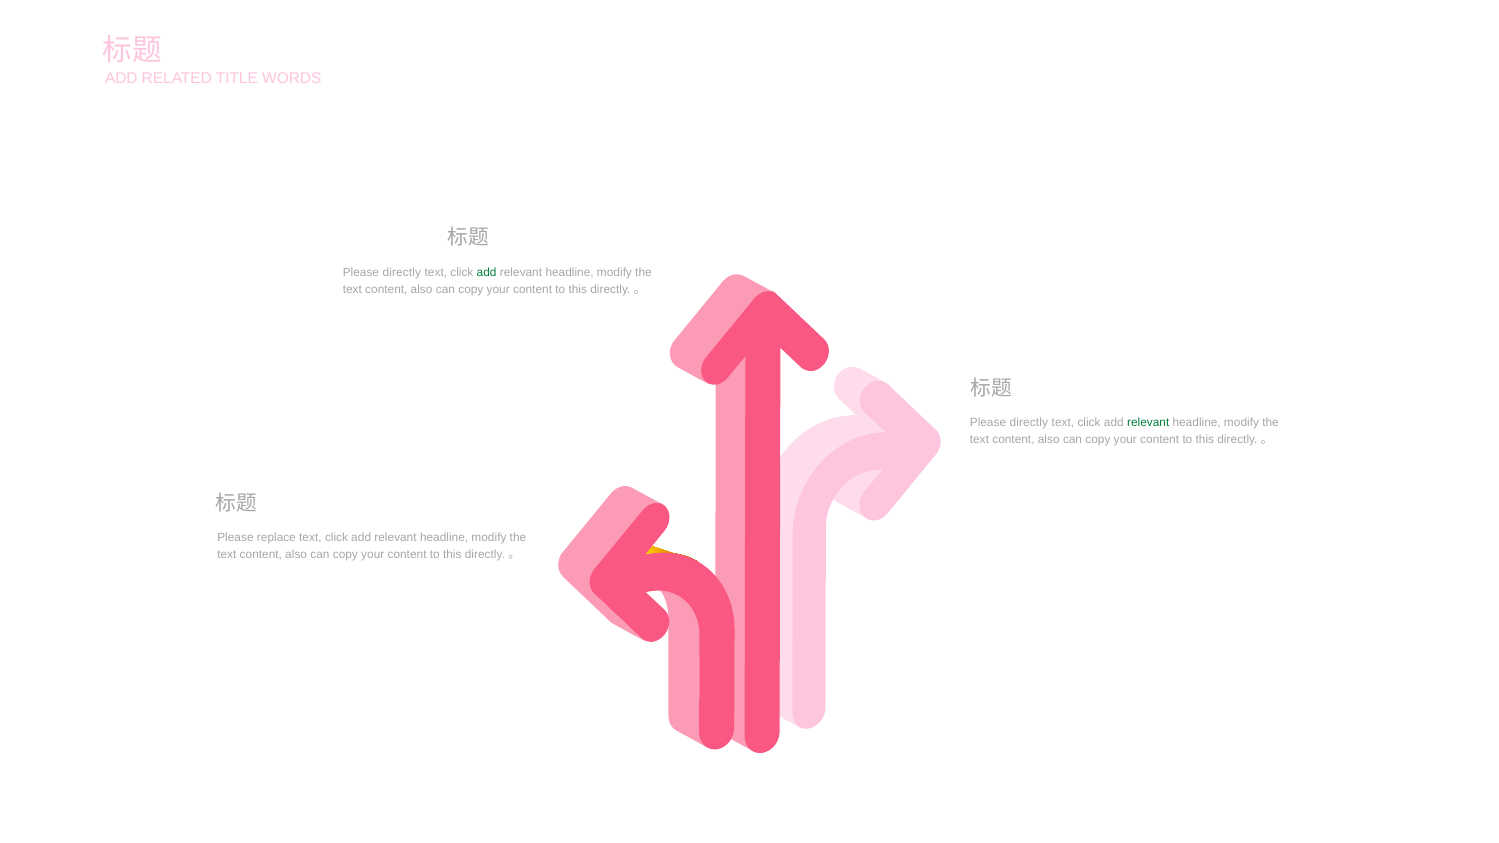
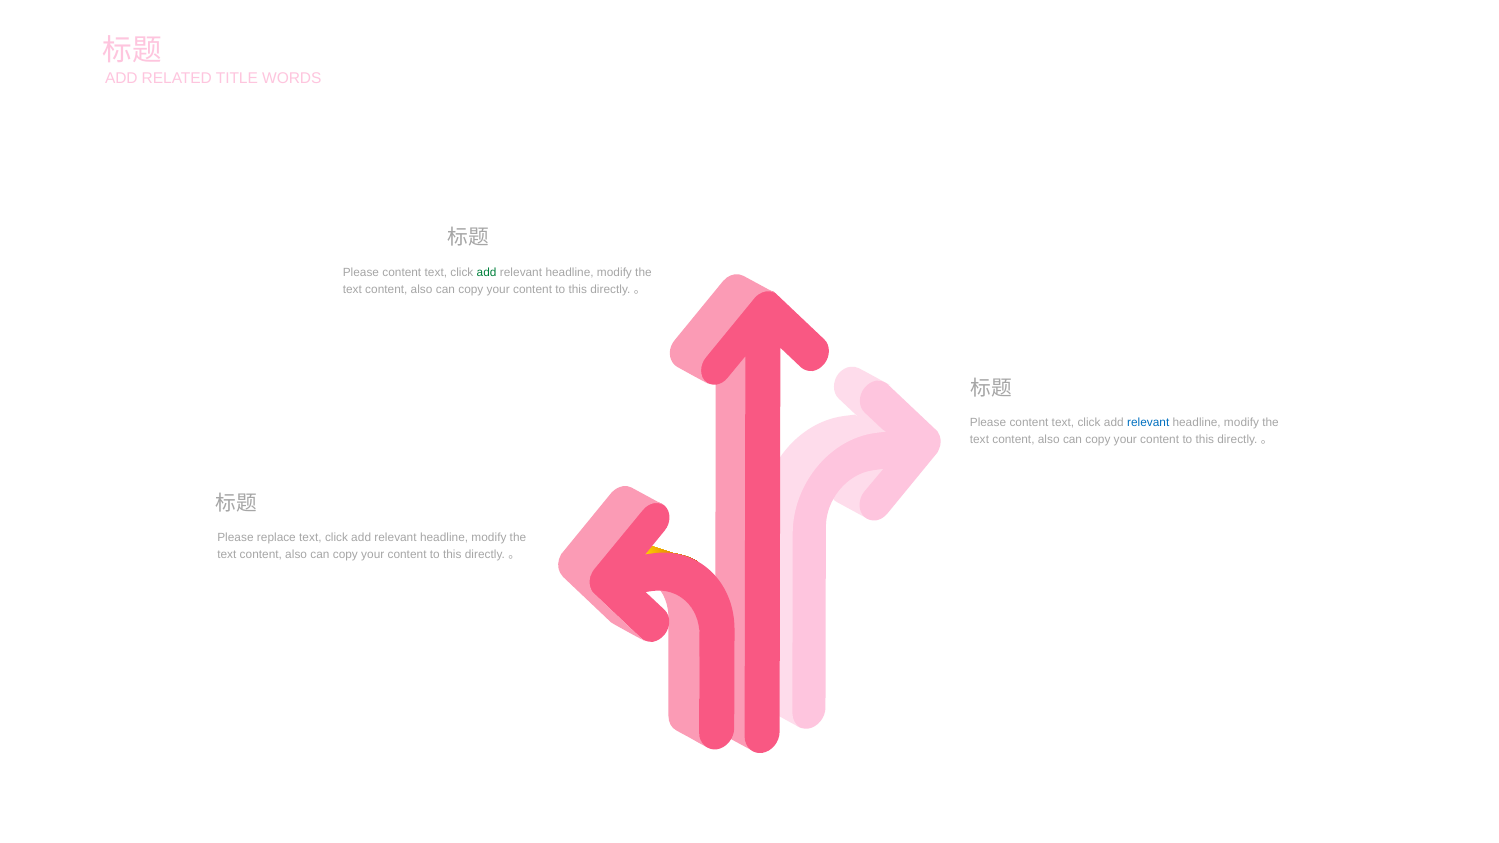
directly at (402, 272): directly -> content
directly at (1029, 423): directly -> content
relevant at (1148, 423) colour: green -> blue
